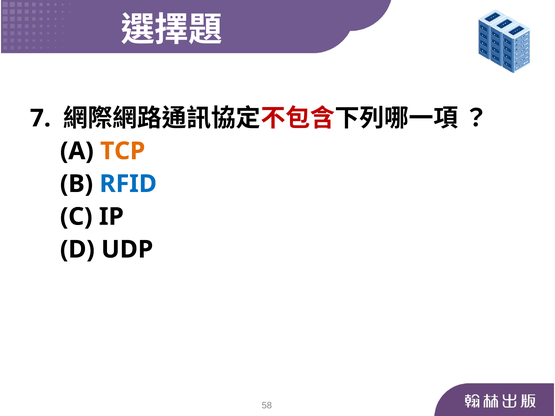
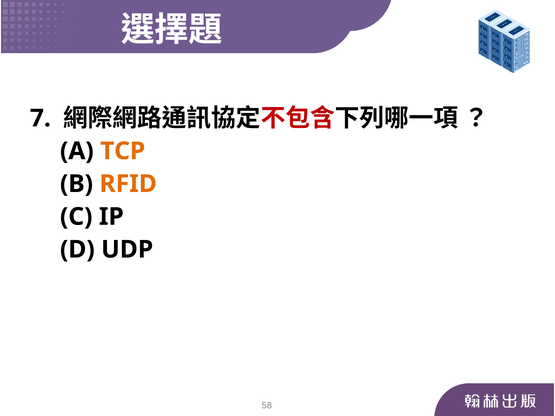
RFID colour: blue -> orange
